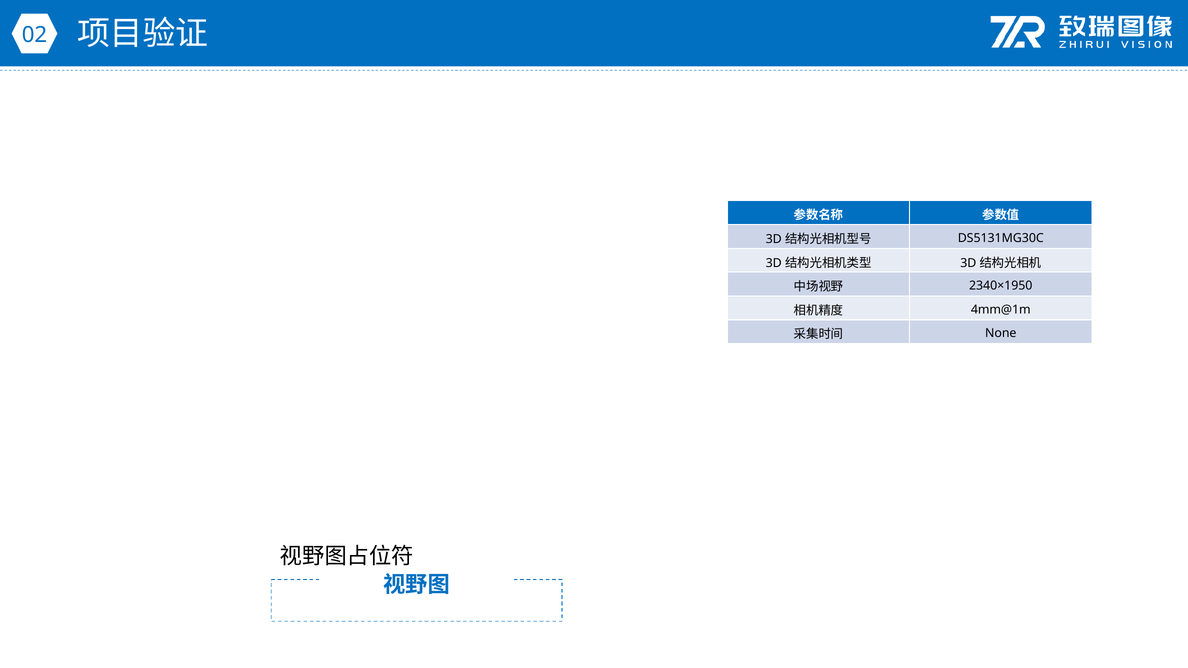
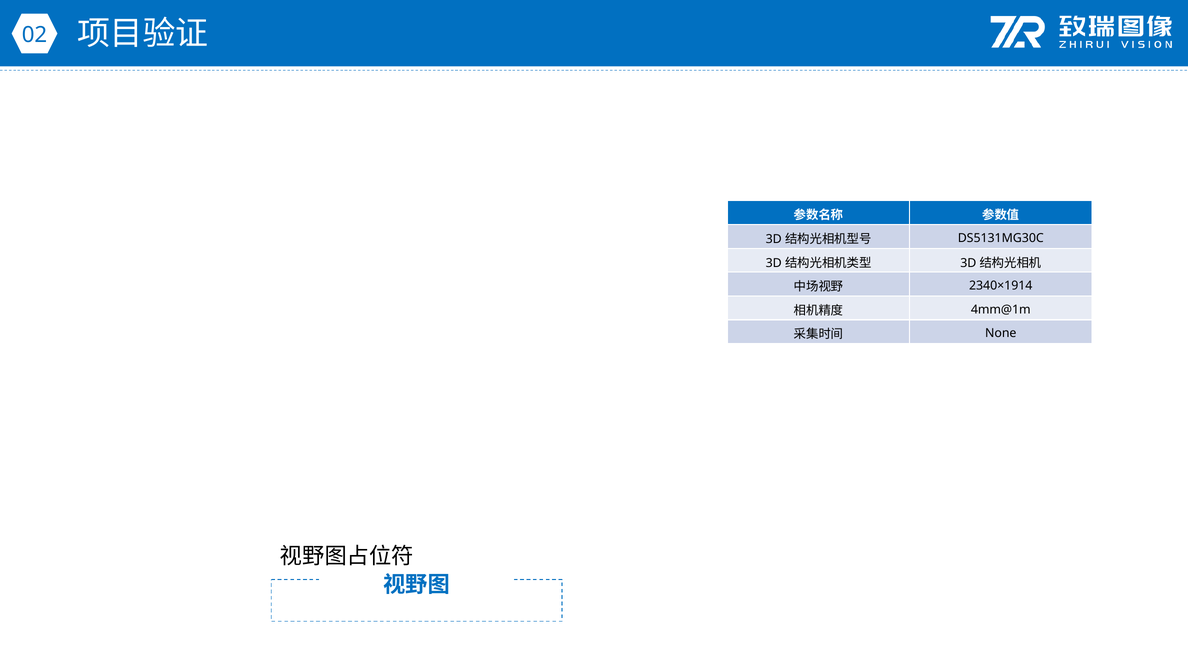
2340×1950: 2340×1950 -> 2340×1914
